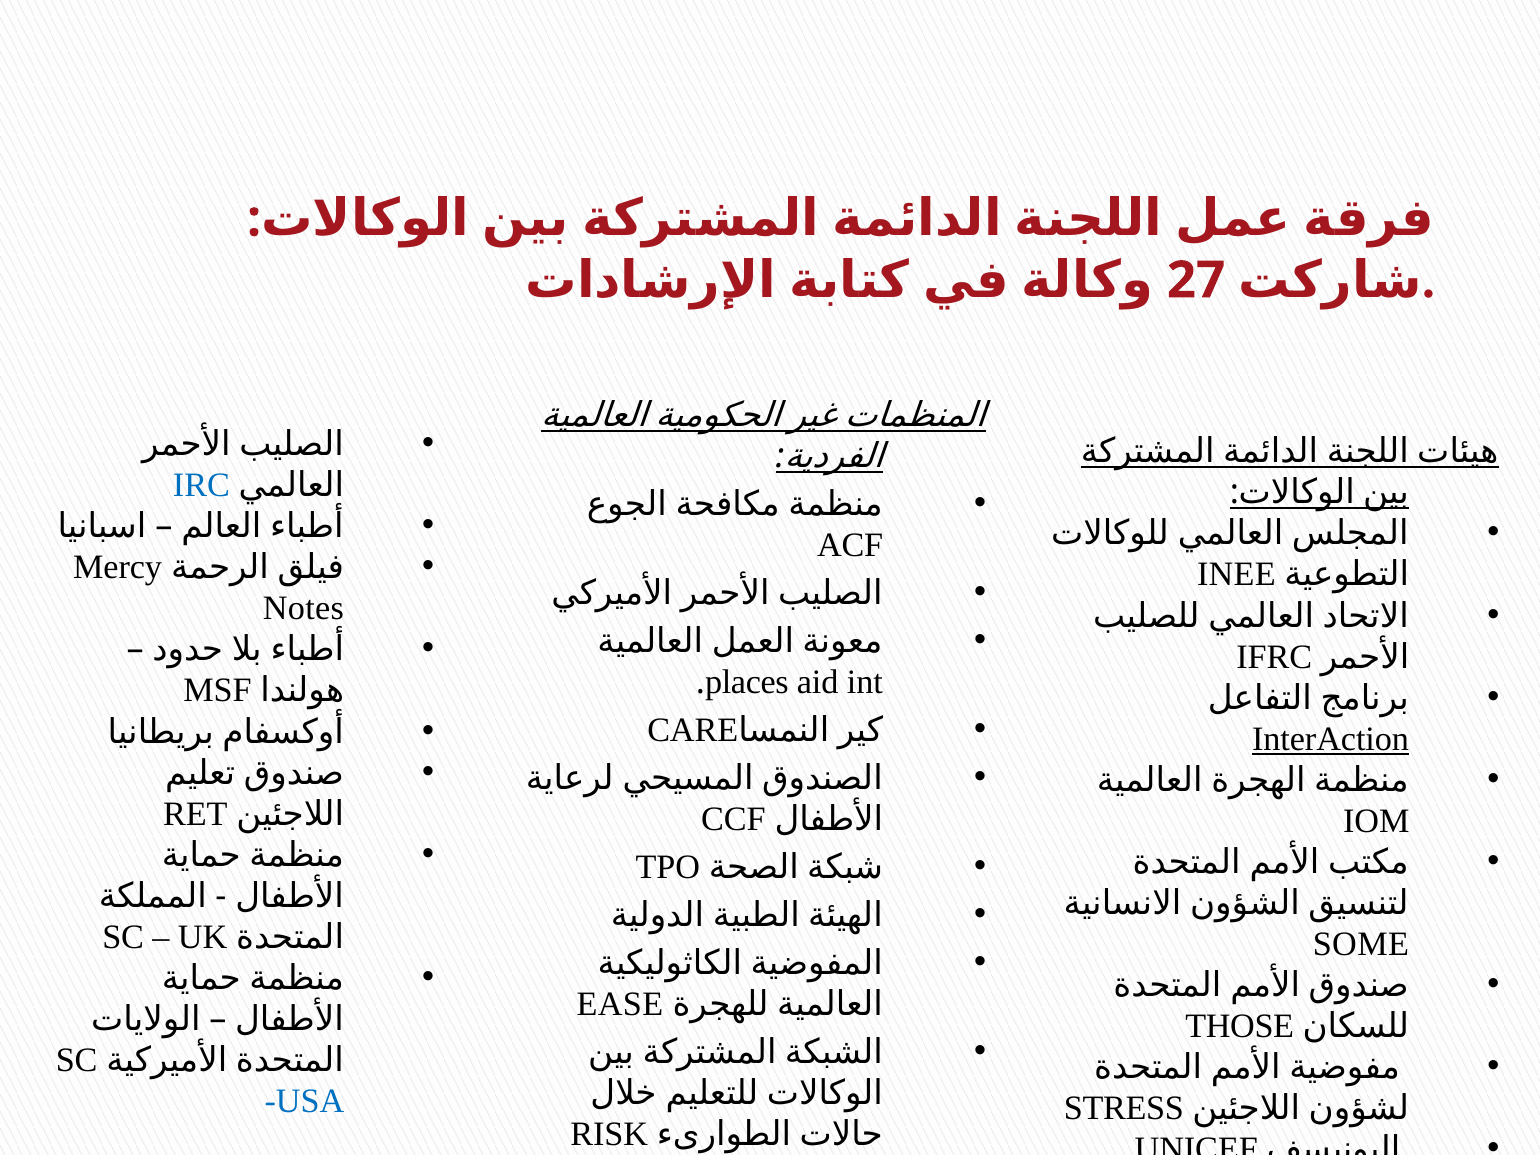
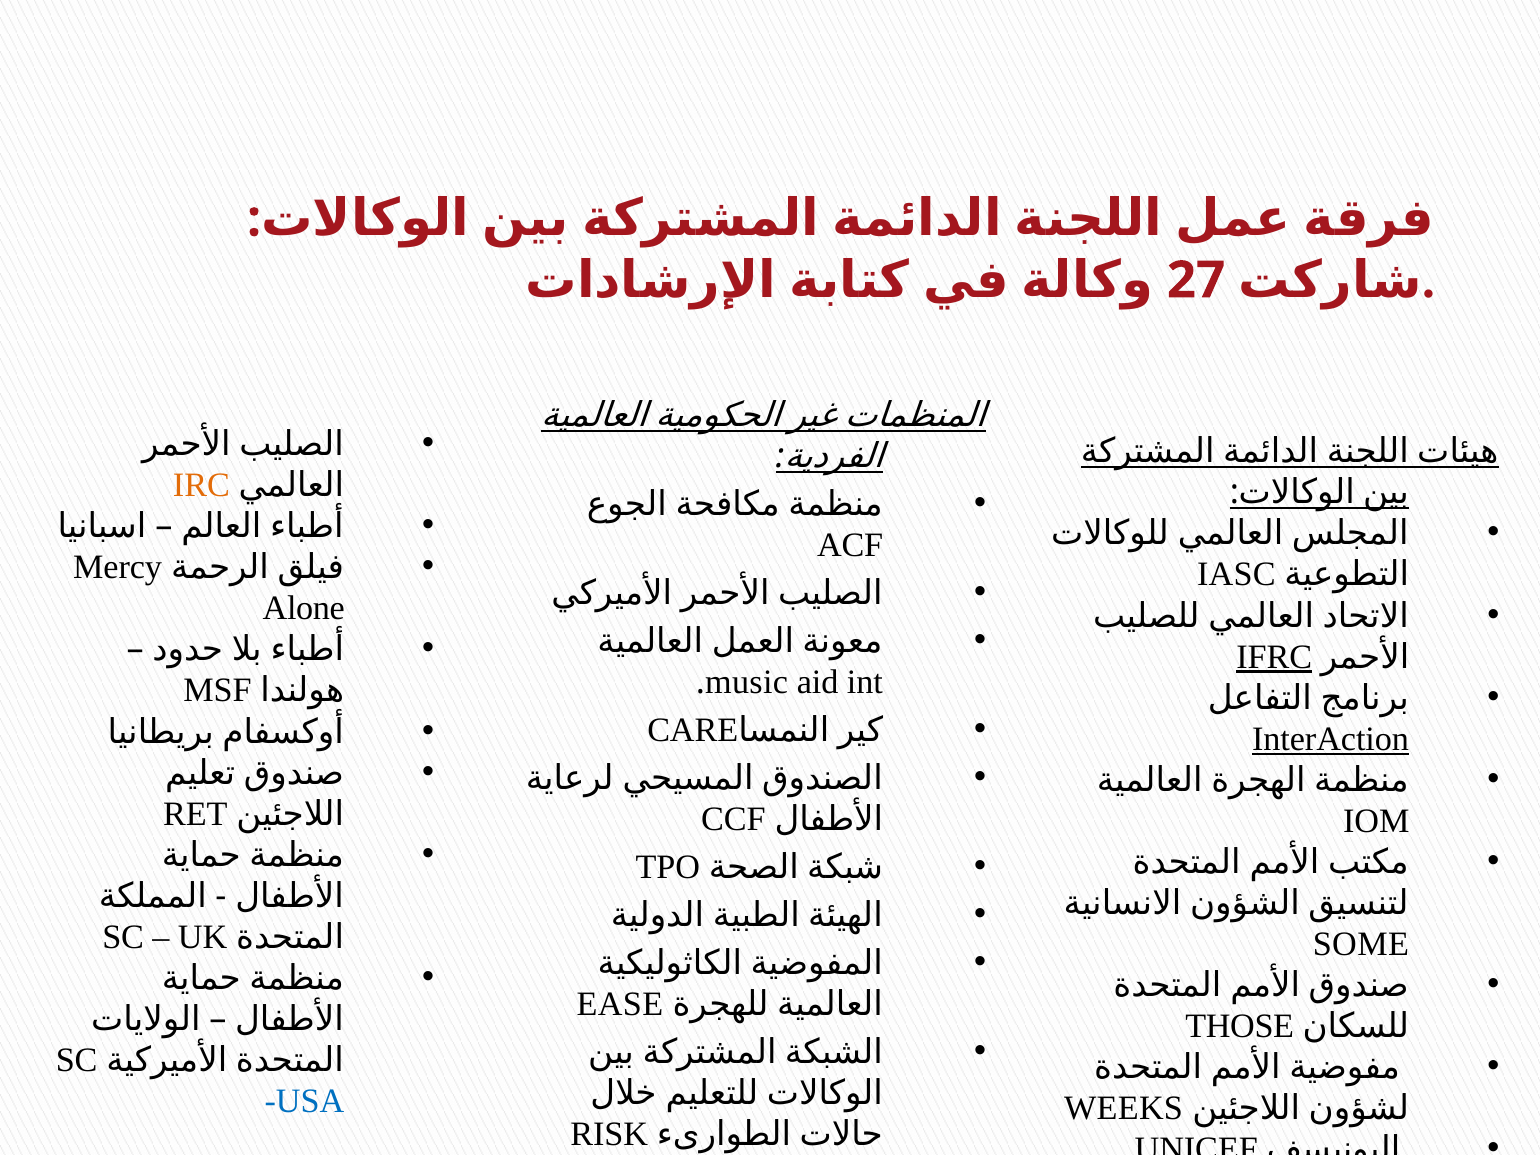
IRC colour: blue -> orange
INEE: INEE -> IASC
Notes: Notes -> Alone
IFRC underline: none -> present
places: places -> music
STRESS: STRESS -> WEEKS
